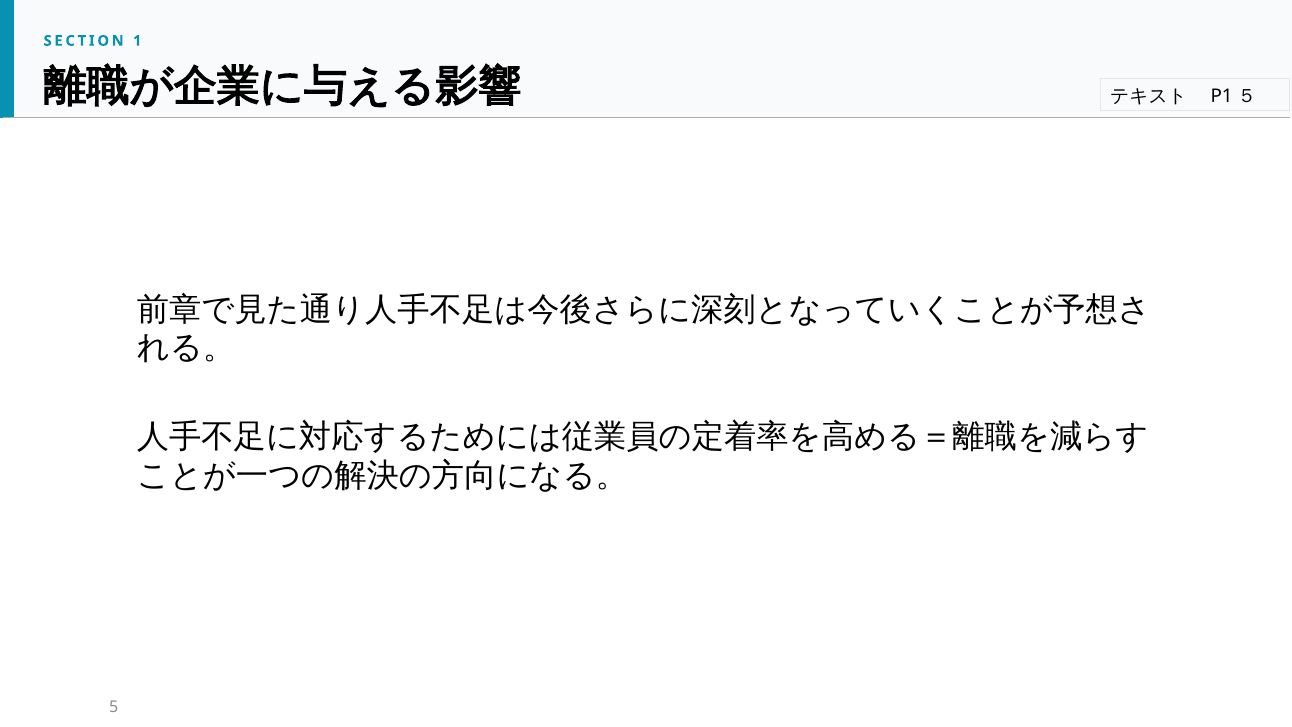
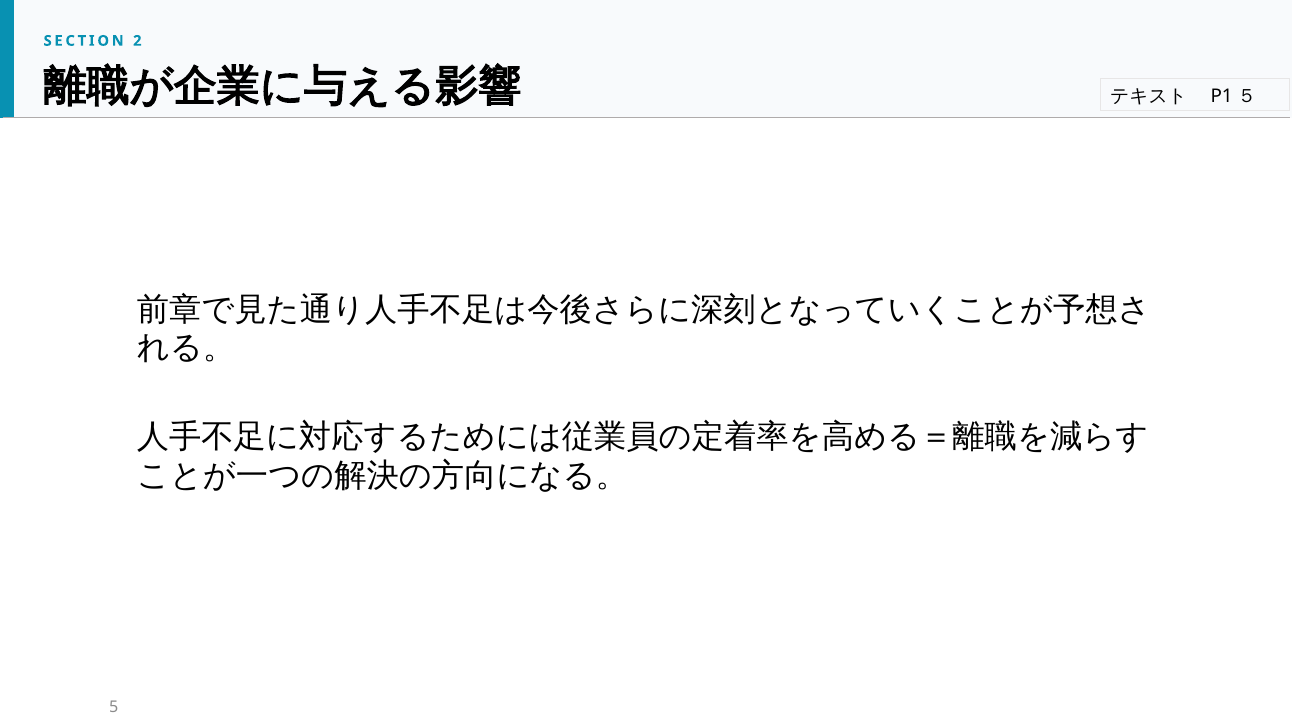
1: 1 -> 2
